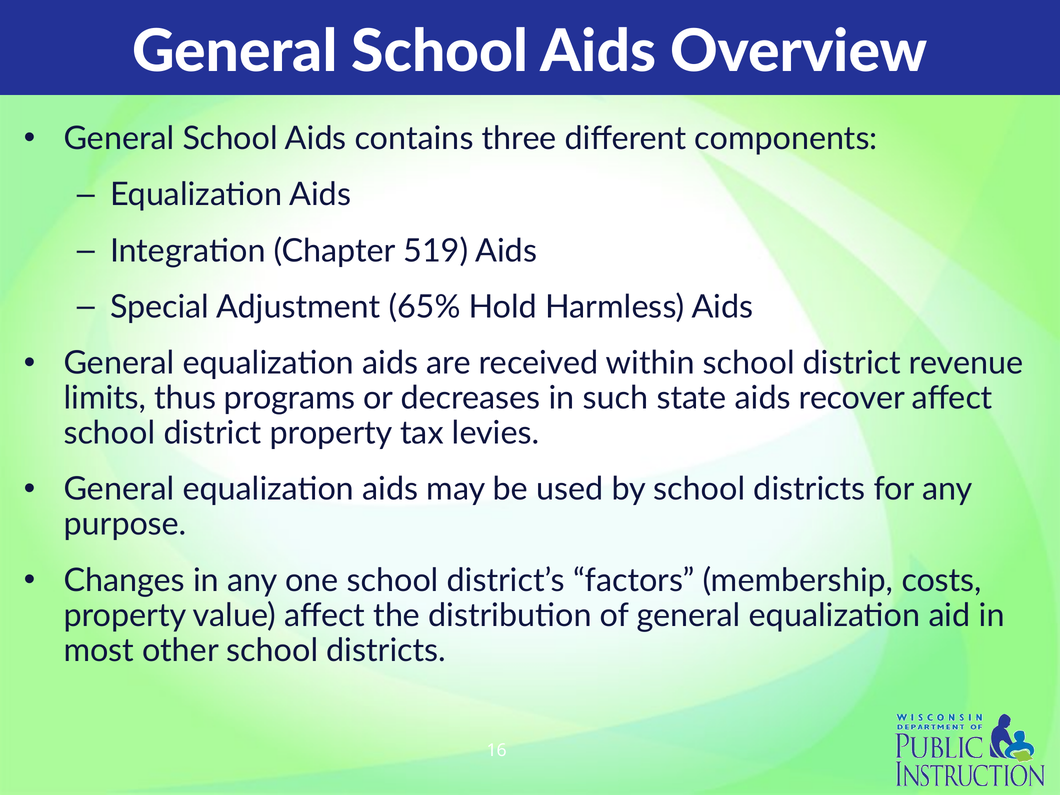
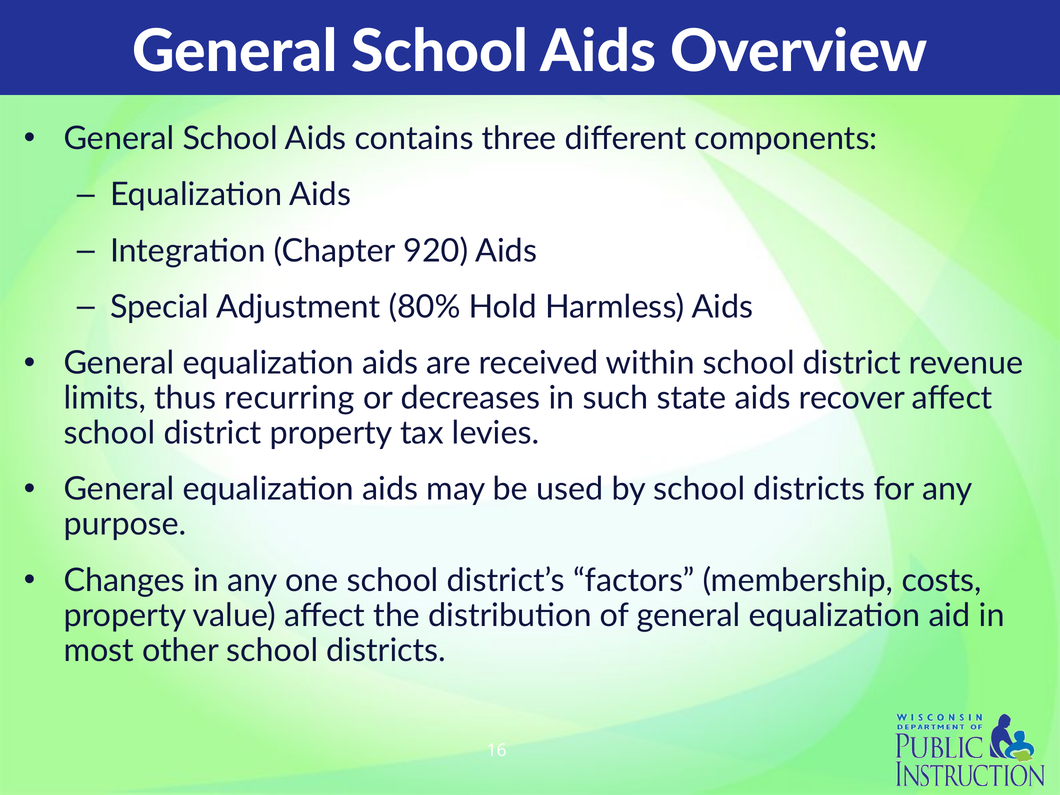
519: 519 -> 920
65%: 65% -> 80%
programs: programs -> recurring
